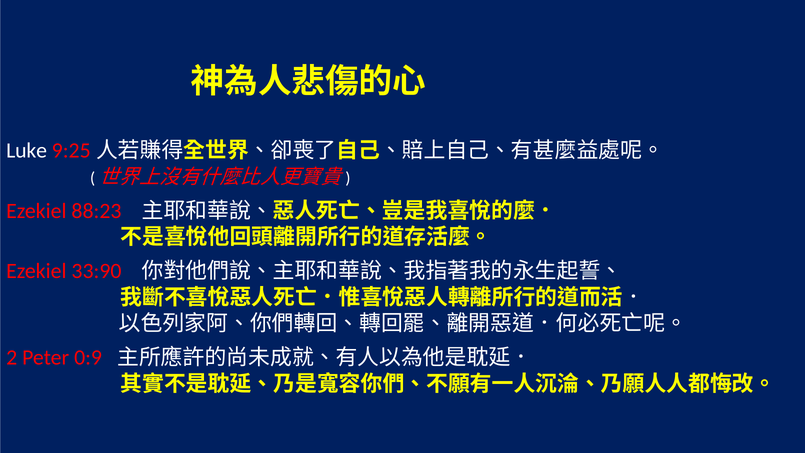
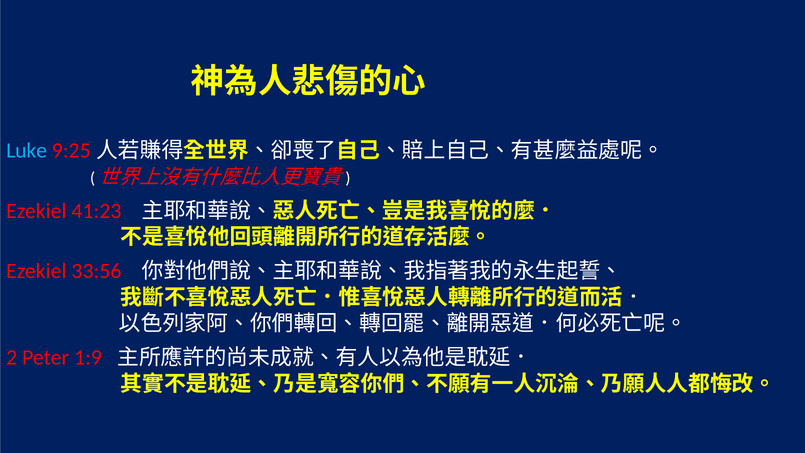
Luke colour: white -> light blue
88:23: 88:23 -> 41:23
33:90: 33:90 -> 33:56
0:9: 0:9 -> 1:9
